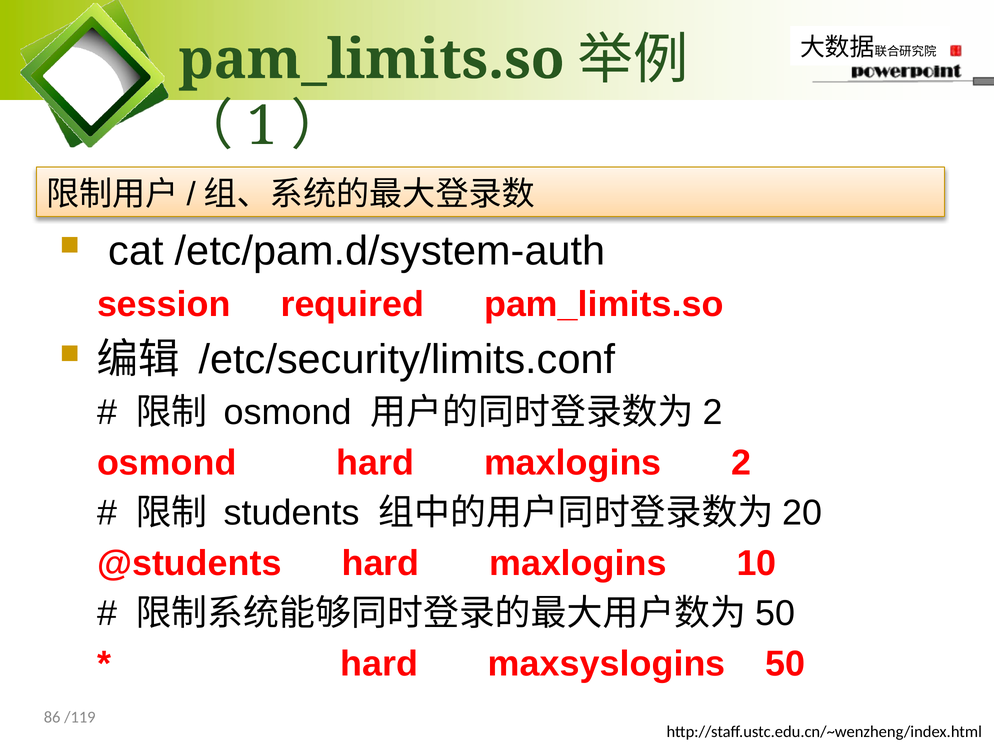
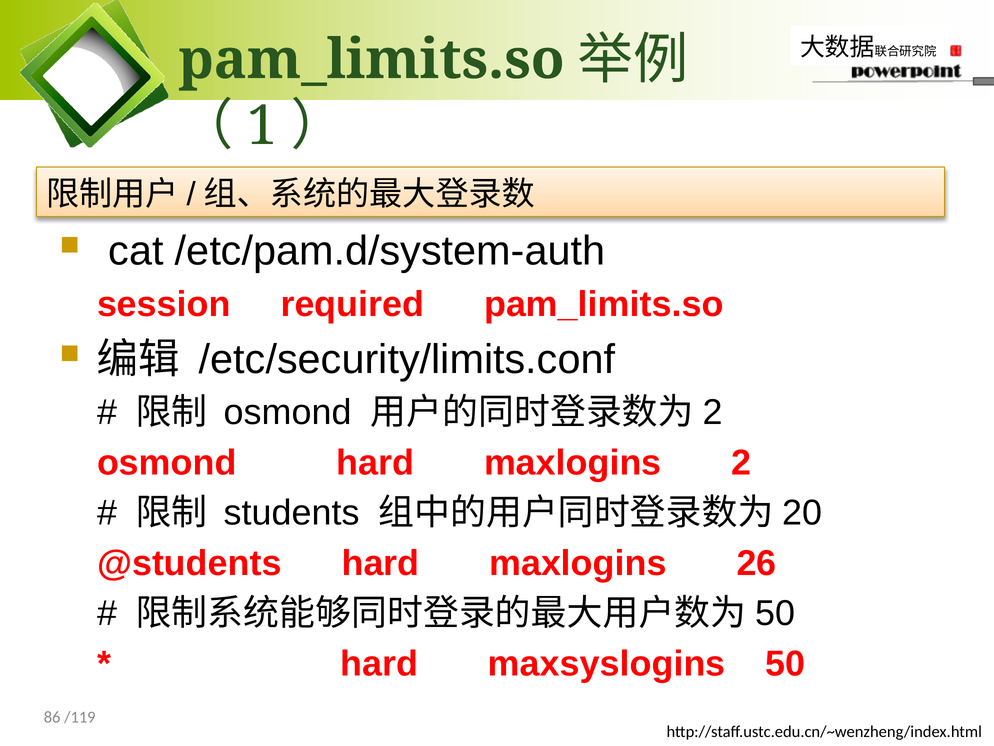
10: 10 -> 26
